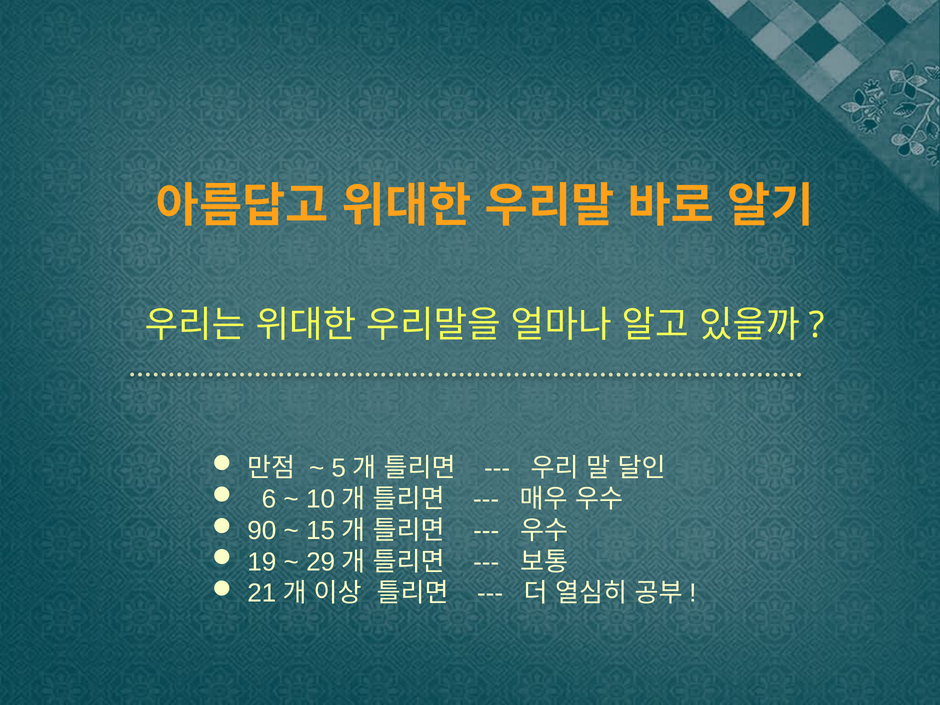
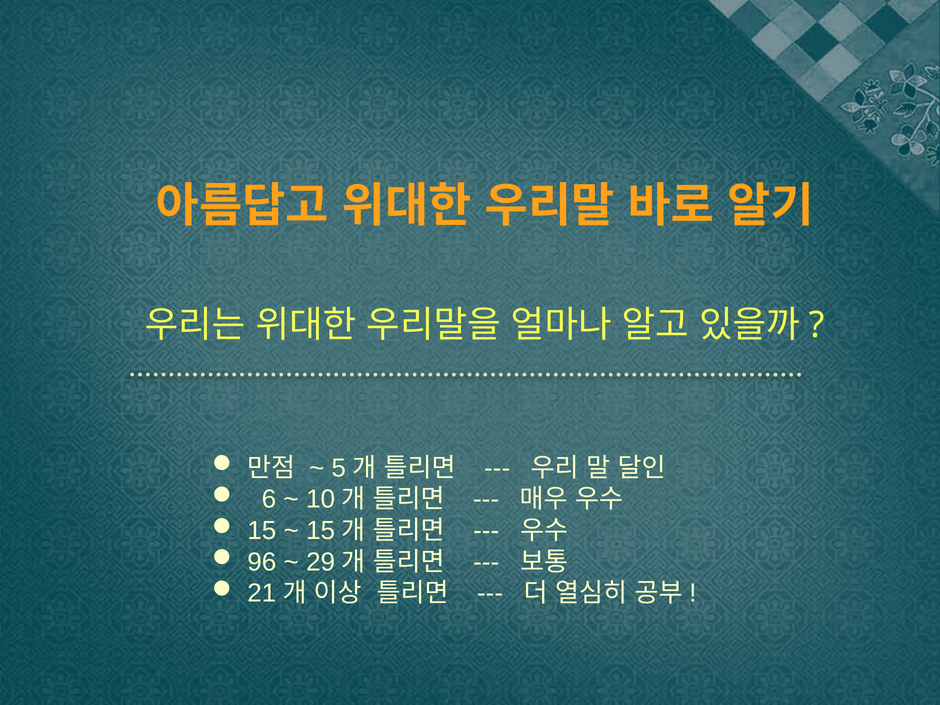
90: 90 -> 15
19: 19 -> 96
